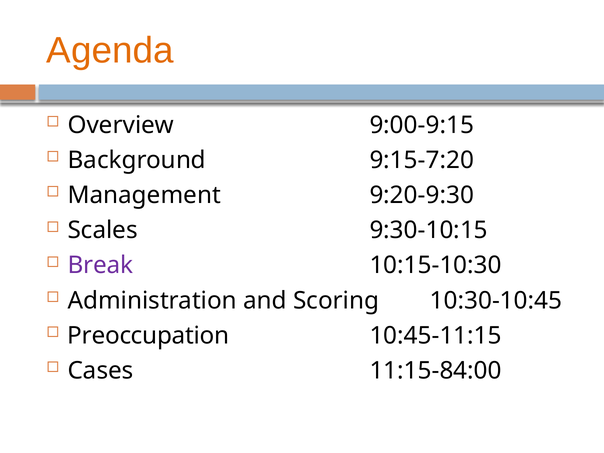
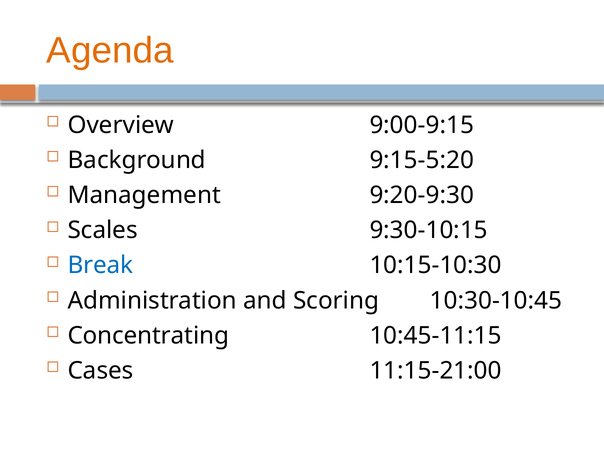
9:15-7:20: 9:15-7:20 -> 9:15-5:20
Break colour: purple -> blue
Preoccupation: Preoccupation -> Concentrating
11:15-84:00: 11:15-84:00 -> 11:15-21:00
